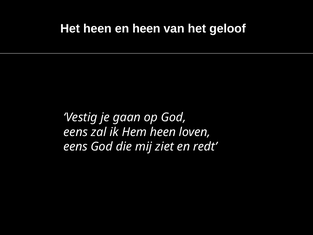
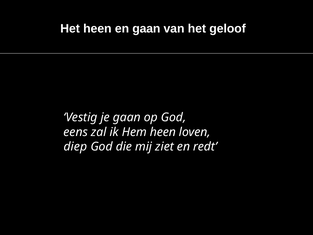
en heen: heen -> gaan
eens at (75, 146): eens -> diep
